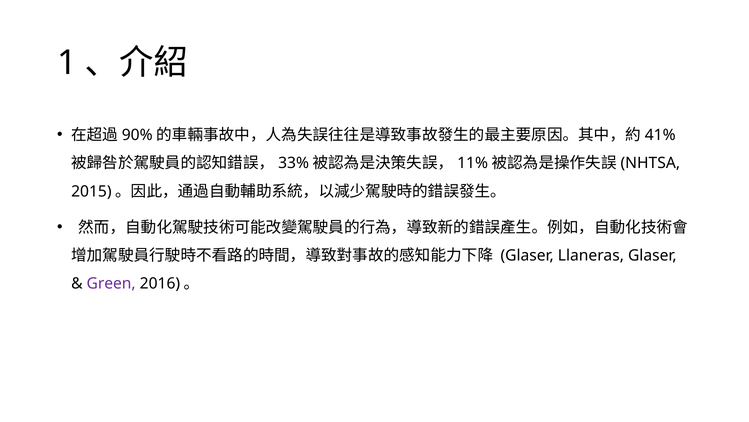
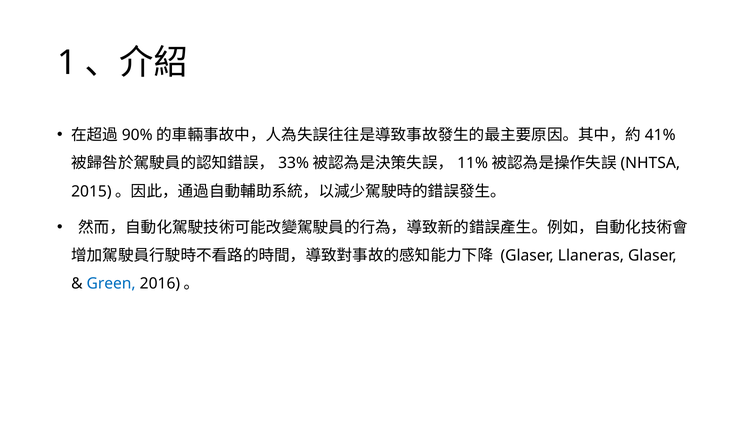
Green colour: purple -> blue
